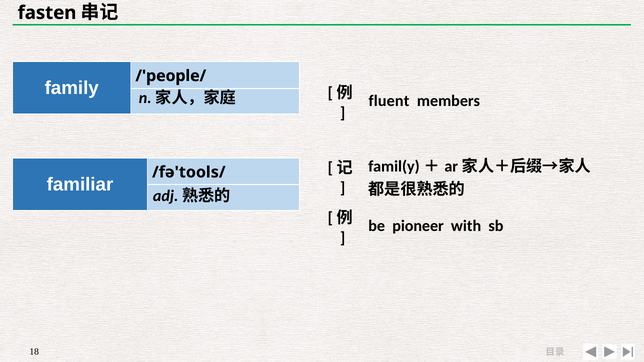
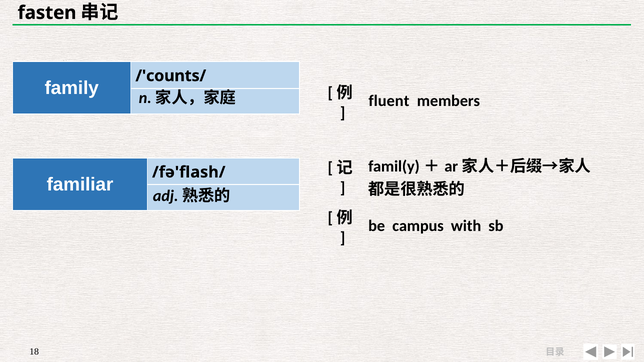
/'people/: /'people/ -> /'counts/
/fə'tools/: /fə'tools/ -> /fə'flash/
pioneer: pioneer -> campus
